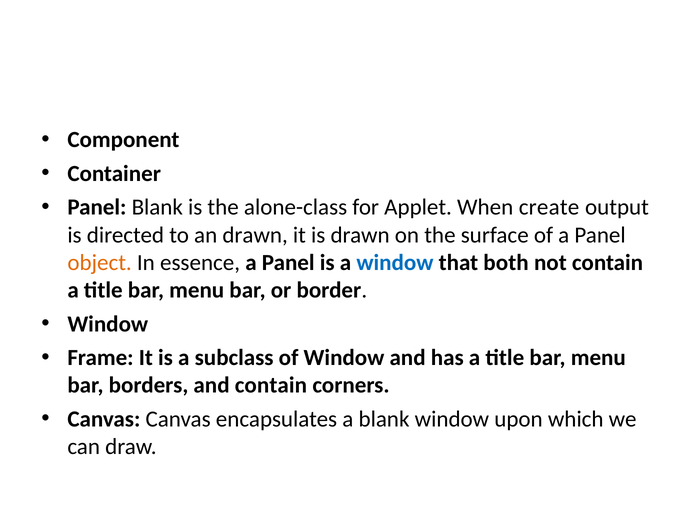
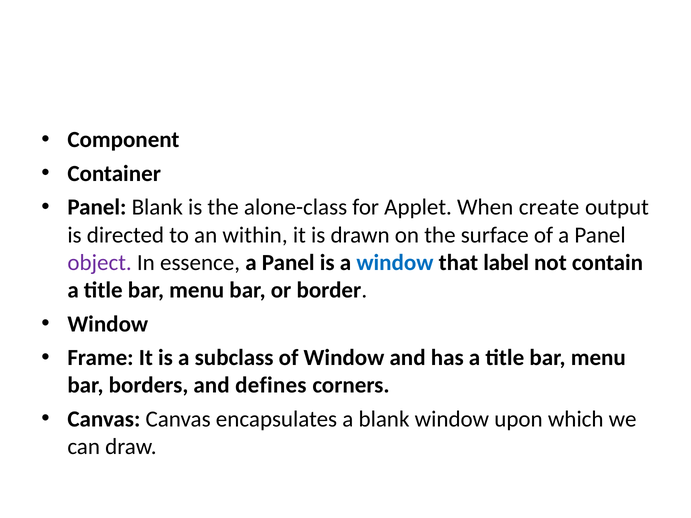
an drawn: drawn -> within
object colour: orange -> purple
both: both -> label
and contain: contain -> defines
